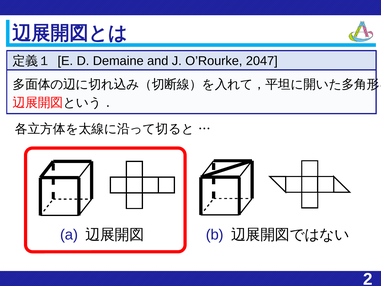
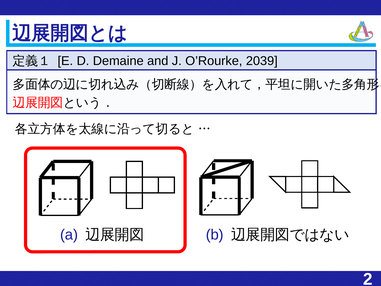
2047: 2047 -> 2039
